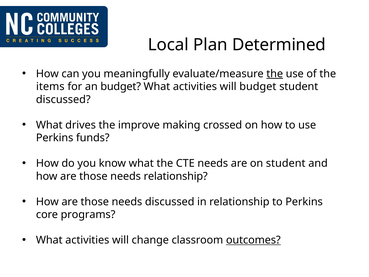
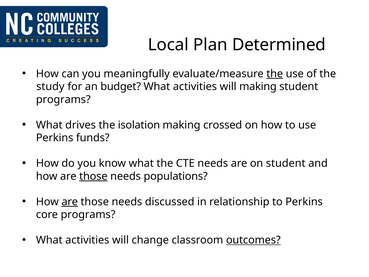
items: items -> study
will budget: budget -> making
discussed at (63, 99): discussed -> programs
improve: improve -> isolation
those at (93, 176) underline: none -> present
needs relationship: relationship -> populations
are at (70, 202) underline: none -> present
